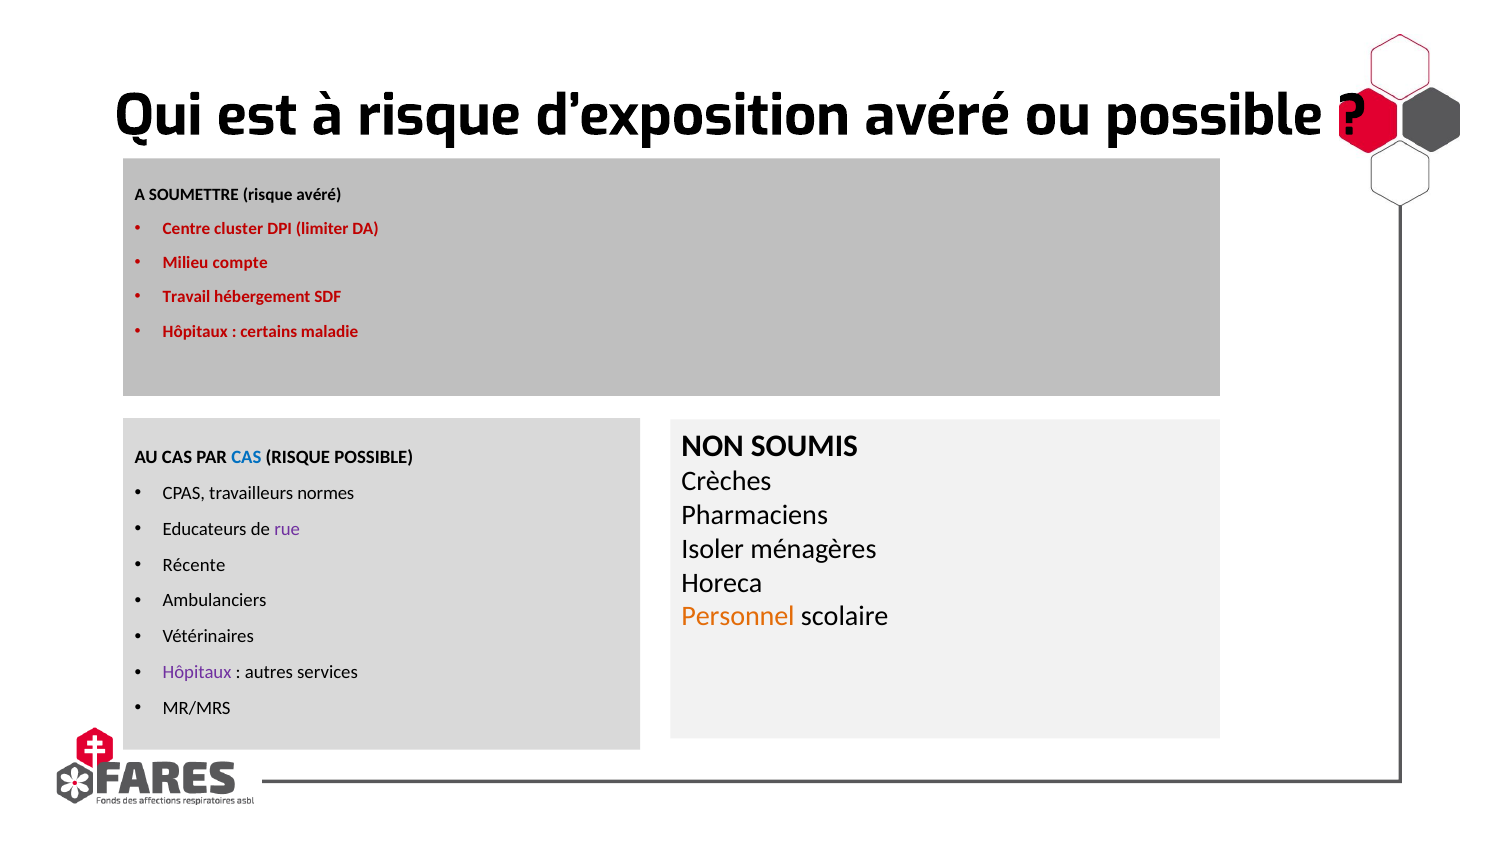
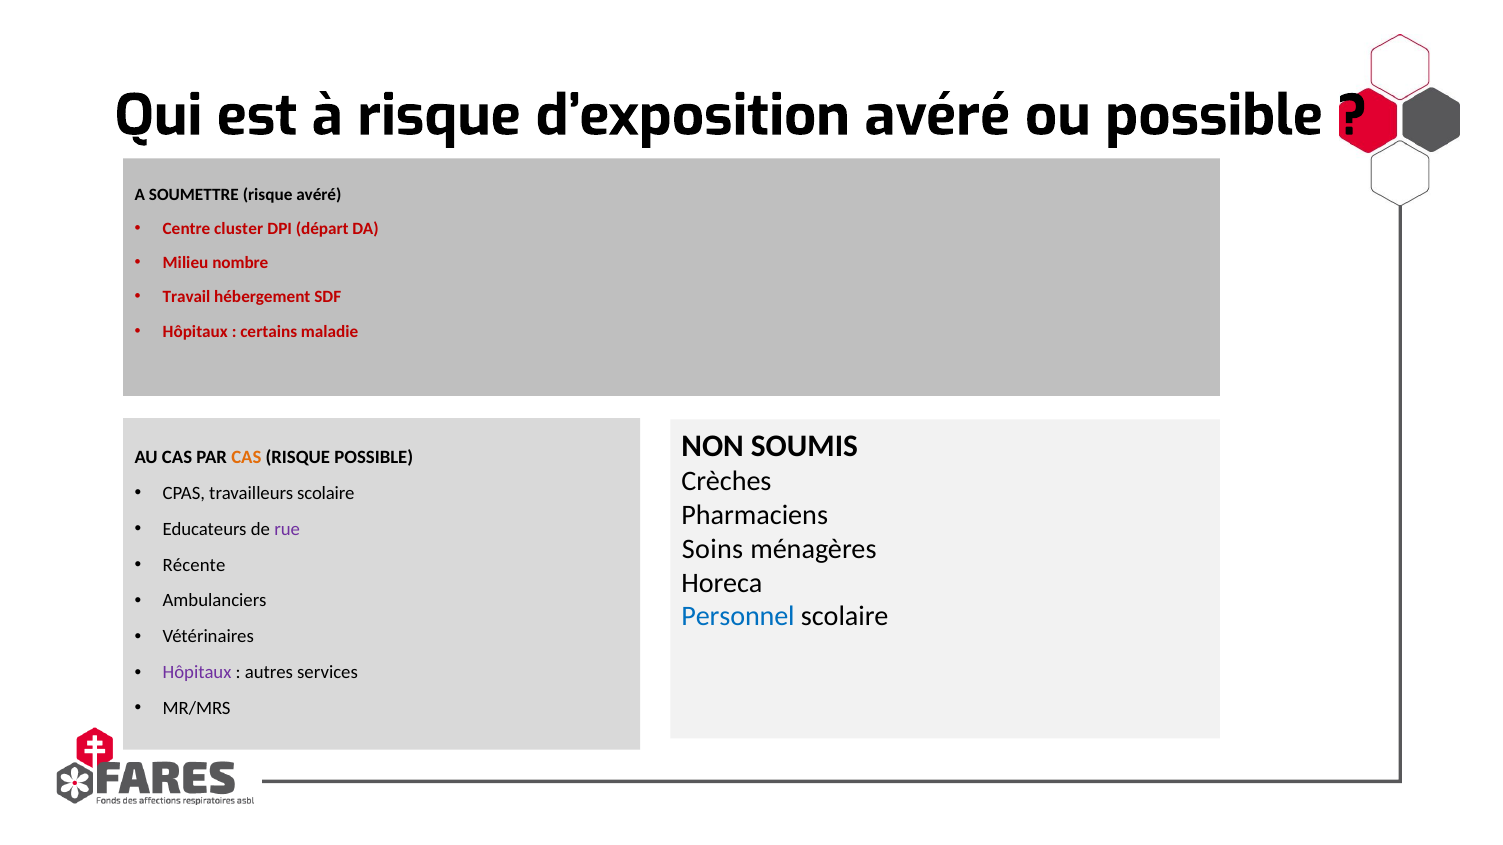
limiter: limiter -> départ
compte: compte -> nombre
CAS at (246, 457) colour: blue -> orange
travailleurs normes: normes -> scolaire
Isoler: Isoler -> Soins
Personnel colour: orange -> blue
